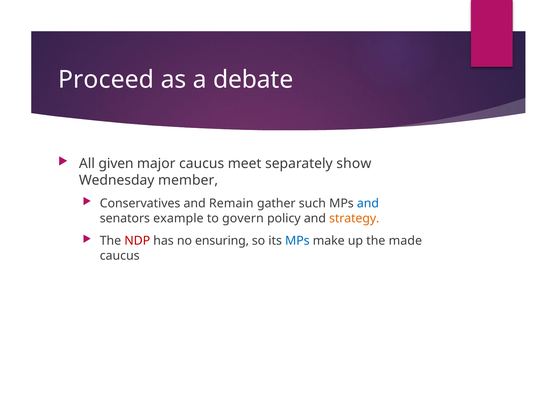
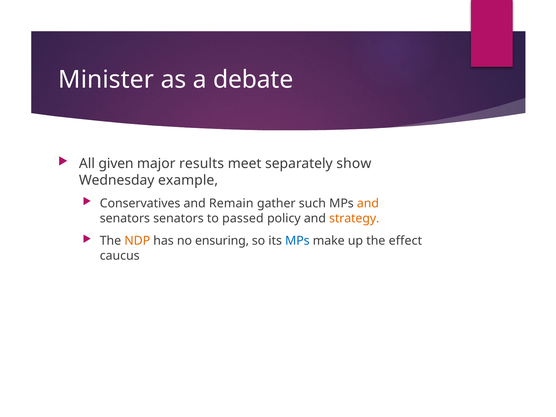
Proceed: Proceed -> Minister
major caucus: caucus -> results
member: member -> example
and at (368, 203) colour: blue -> orange
senators example: example -> senators
govern: govern -> passed
NDP colour: red -> orange
made: made -> effect
